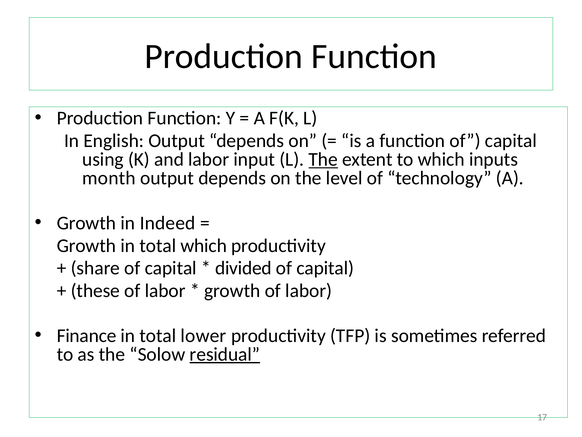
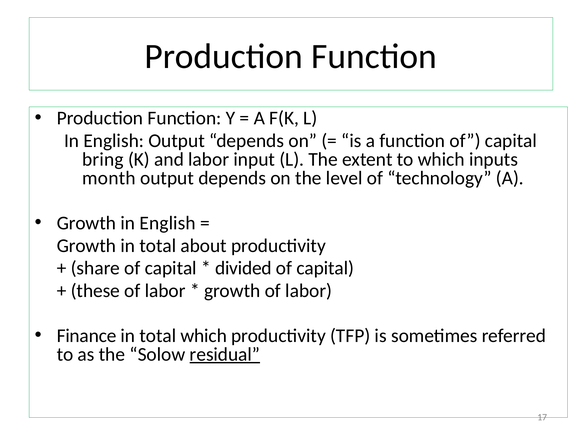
using: using -> bring
The at (323, 159) underline: present -> none
Growth in Indeed: Indeed -> English
total which: which -> about
total lower: lower -> which
